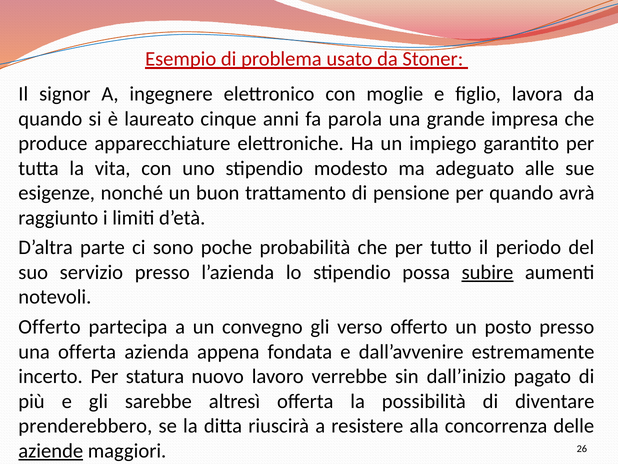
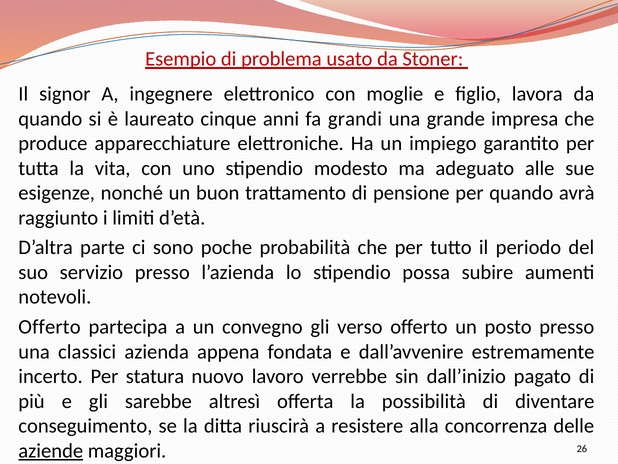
parola: parola -> grandi
subire underline: present -> none
una offerta: offerta -> classici
prenderebbero: prenderebbero -> conseguimento
